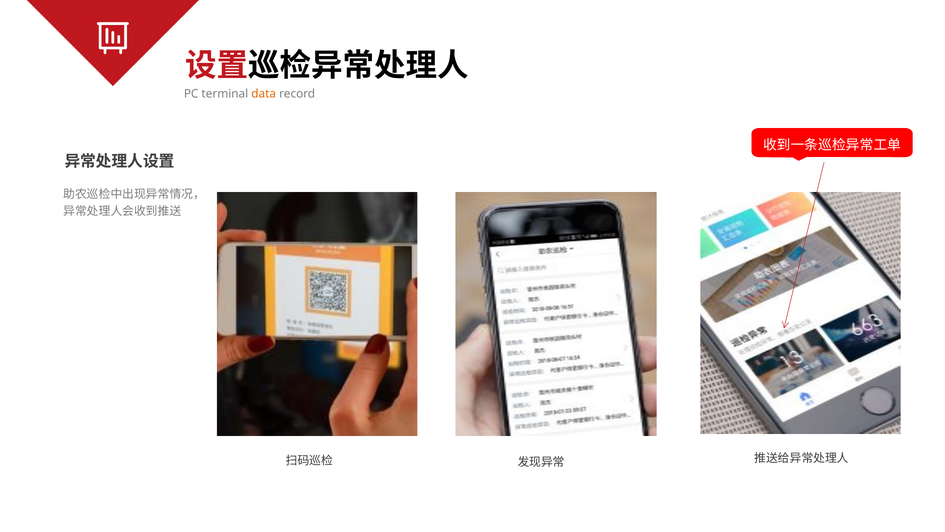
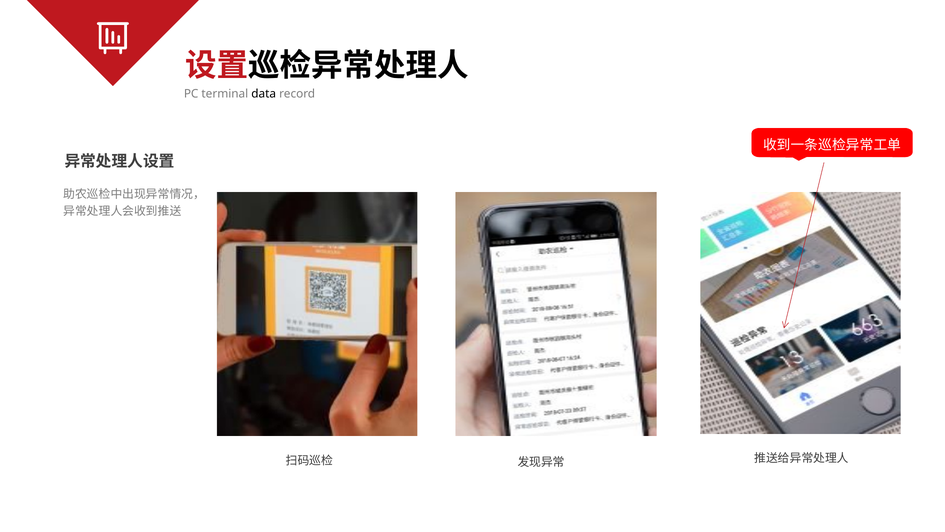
data colour: orange -> black
